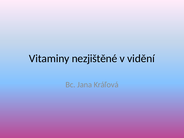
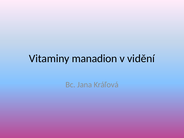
nezjištěné: nezjištěné -> manadion
